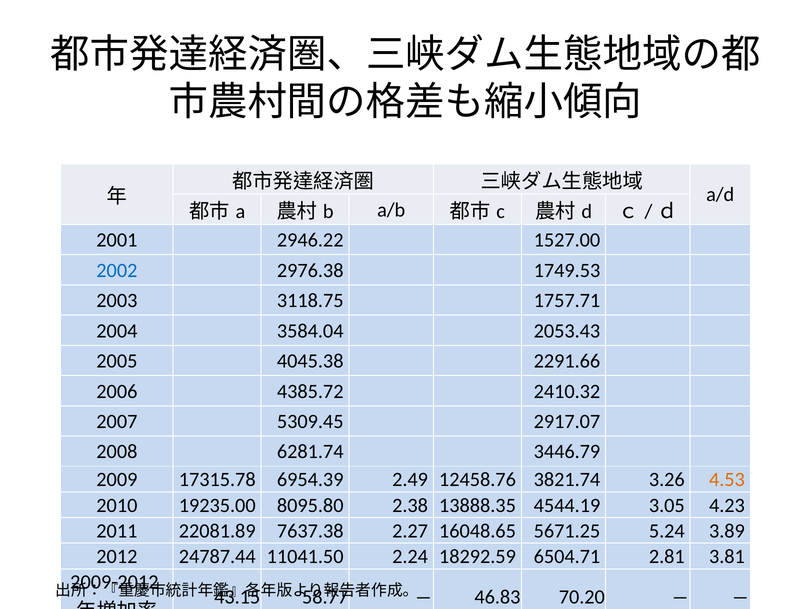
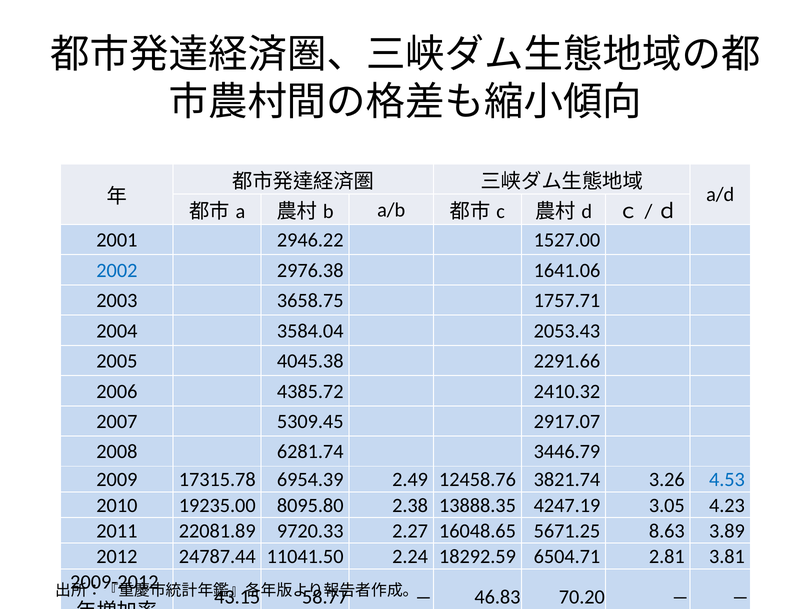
1749.53: 1749.53 -> 1641.06
3118.75: 3118.75 -> 3658.75
4.53 colour: orange -> blue
4544.19: 4544.19 -> 4247.19
7637.38: 7637.38 -> 9720.33
5.24: 5.24 -> 8.63
